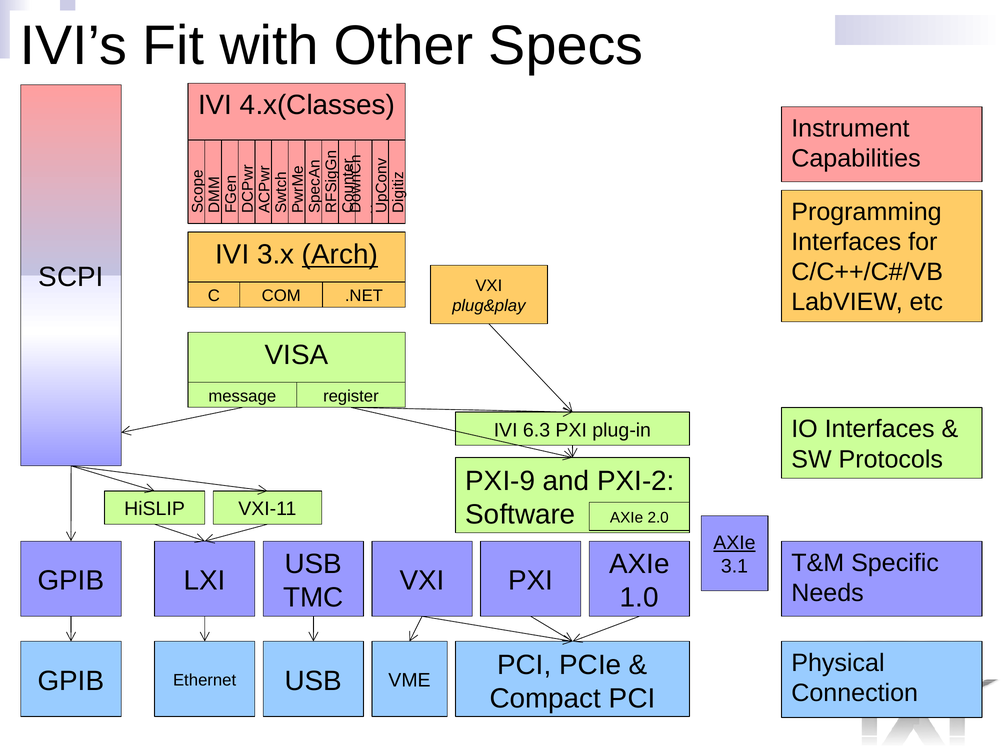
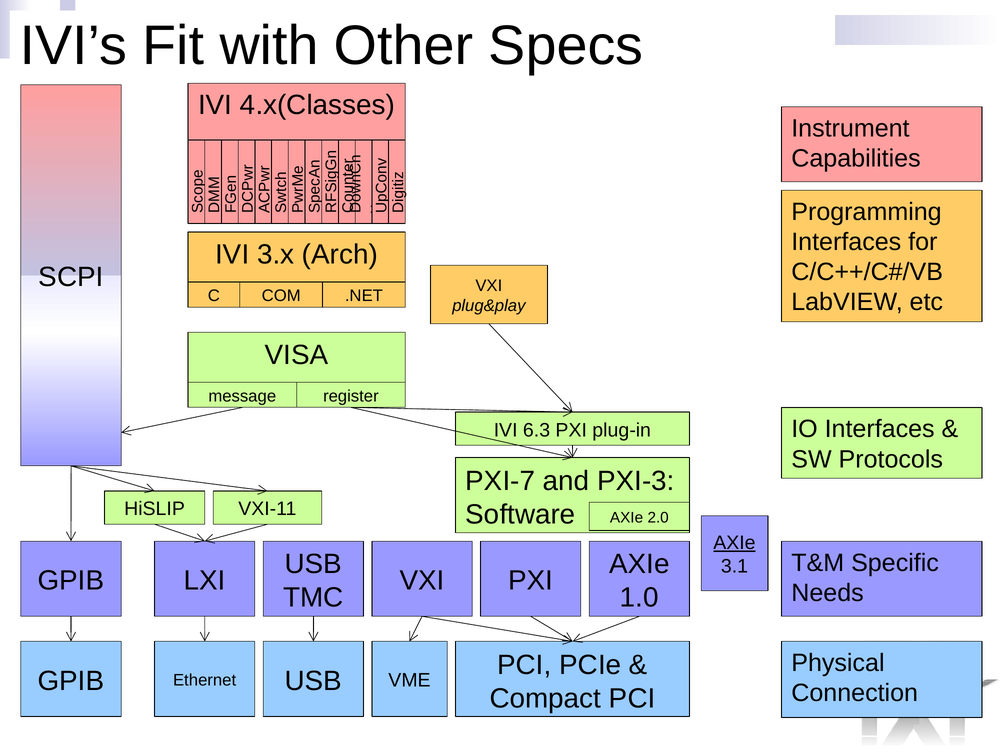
Arch underline: present -> none
PXI-9: PXI-9 -> PXI-7
PXI-2: PXI-2 -> PXI-3
